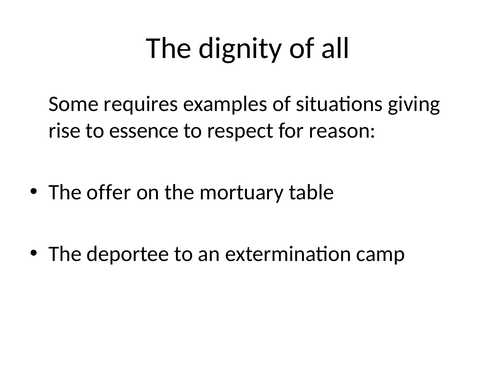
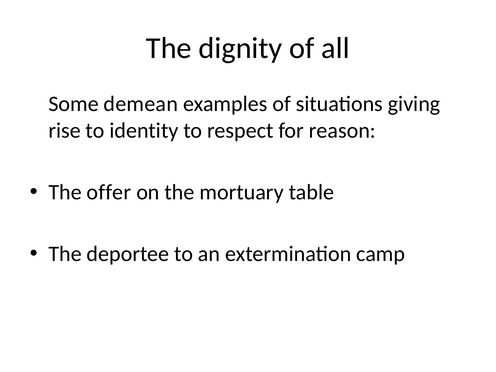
requires: requires -> demean
essence: essence -> identity
